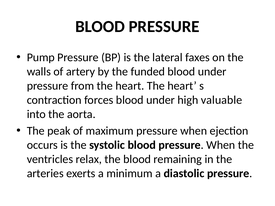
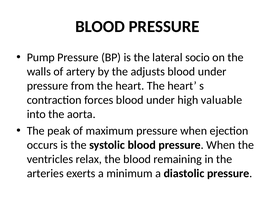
faxes: faxes -> socio
funded: funded -> adjusts
